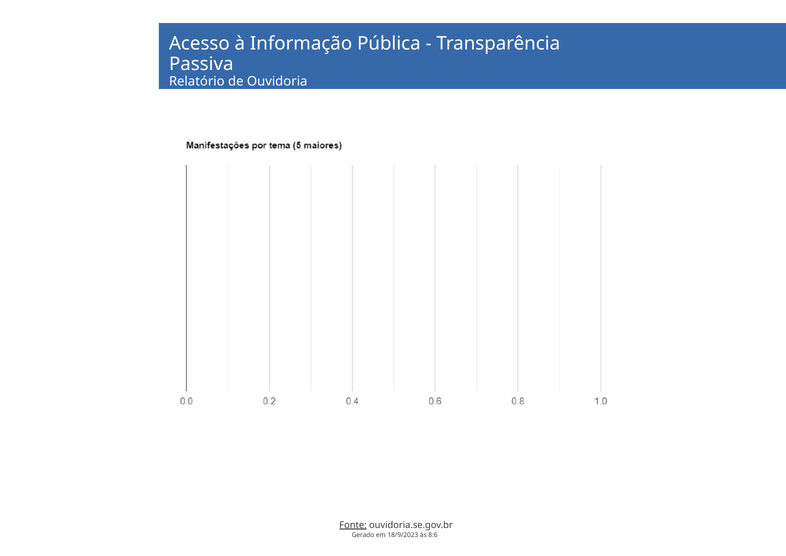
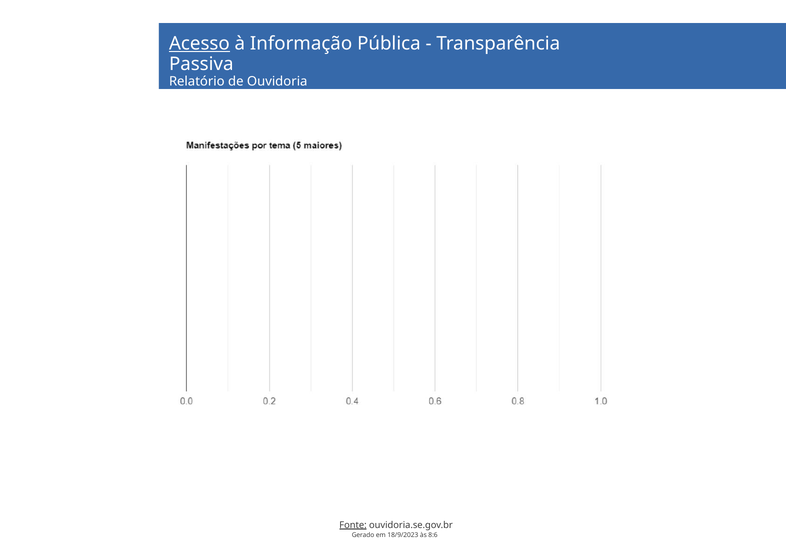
Acesso underline: none -> present
